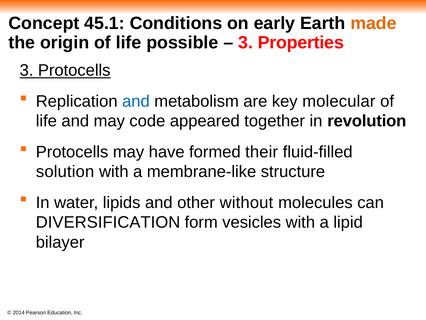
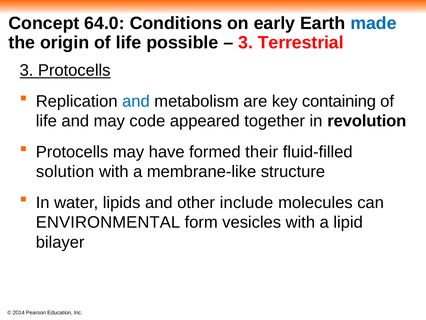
45.1: 45.1 -> 64.0
made colour: orange -> blue
Properties: Properties -> Terrestrial
molecular: molecular -> containing
without: without -> include
DIVERSIFICATION: DIVERSIFICATION -> ENVIRONMENTAL
